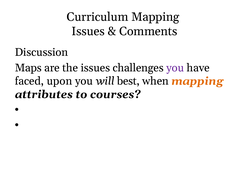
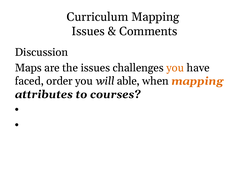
you at (175, 68) colour: purple -> orange
upon: upon -> order
best: best -> able
